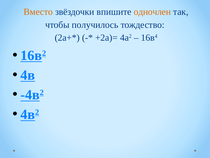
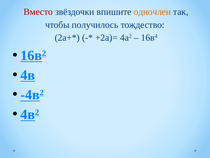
Вместо colour: orange -> red
